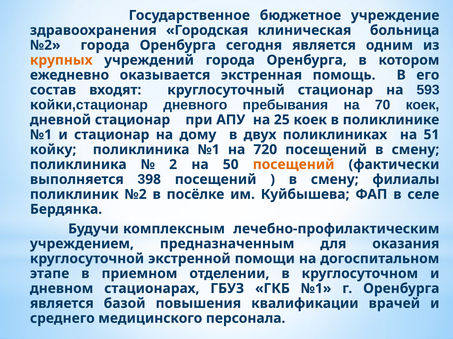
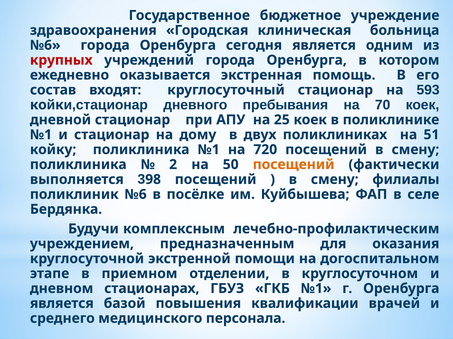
№2 at (45, 45): №2 -> №6
крупных colour: orange -> red
поликлиник №2: №2 -> №6
